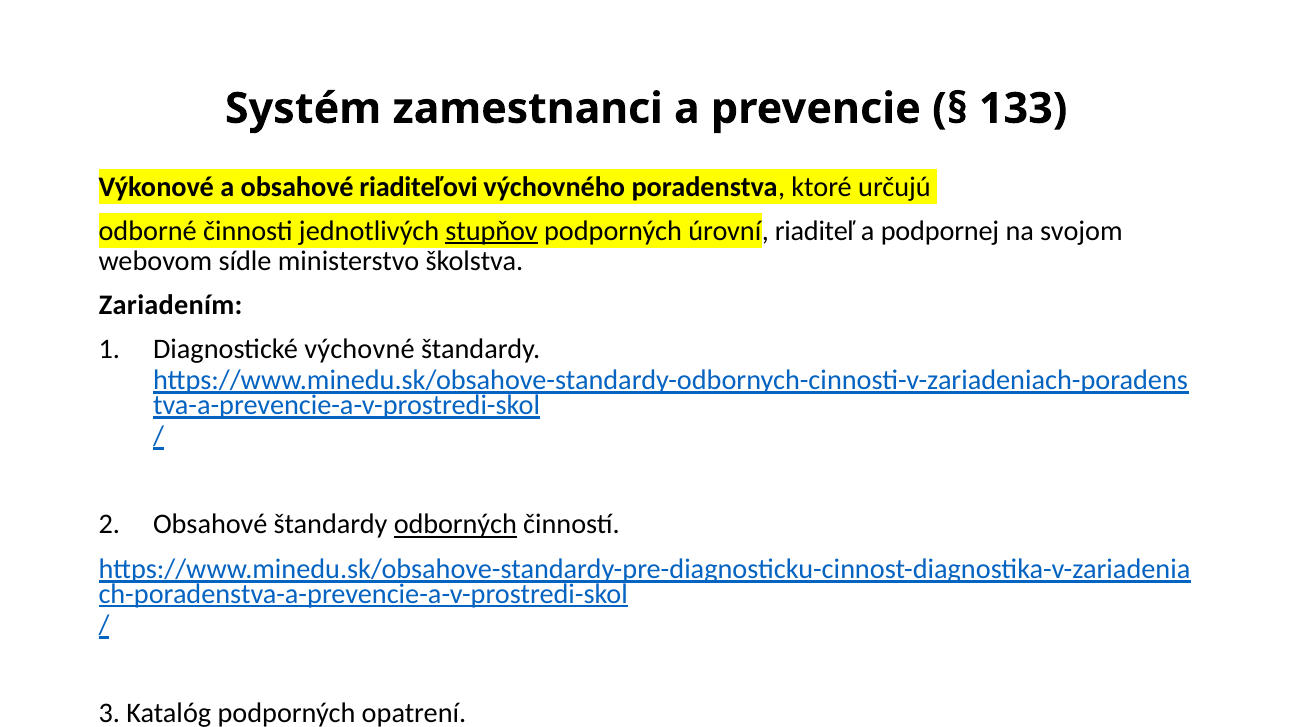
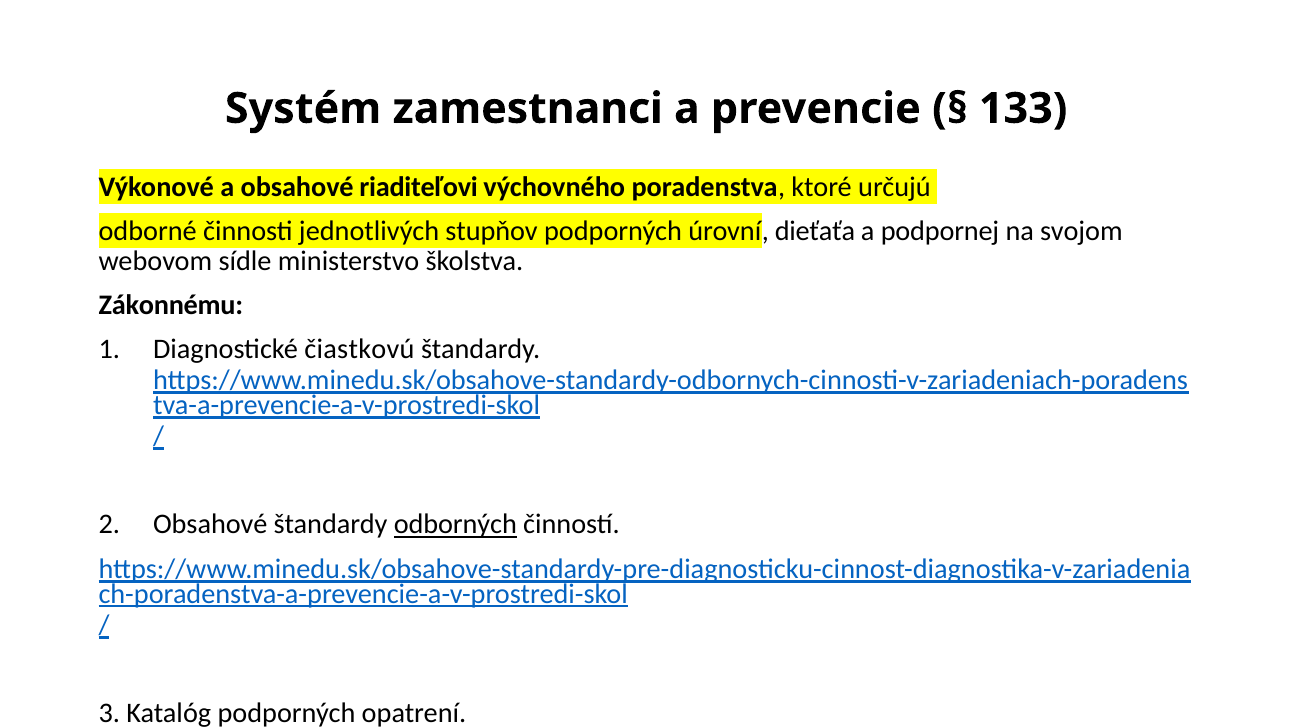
stupňov underline: present -> none
riaditeľ: riaditeľ -> dieťaťa
Zariadením: Zariadením -> Zákonnému
výchovné: výchovné -> čiastkovú
